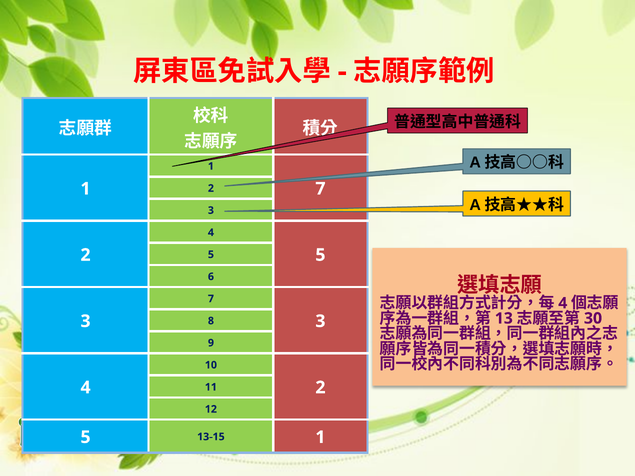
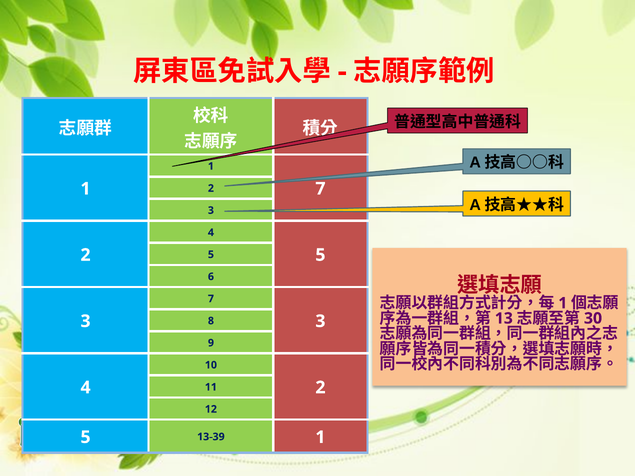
4 at (563, 303): 4 -> 1
13-15: 13-15 -> 13-39
